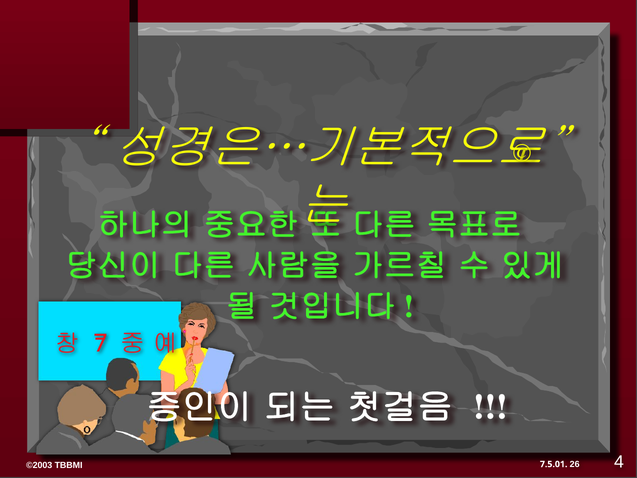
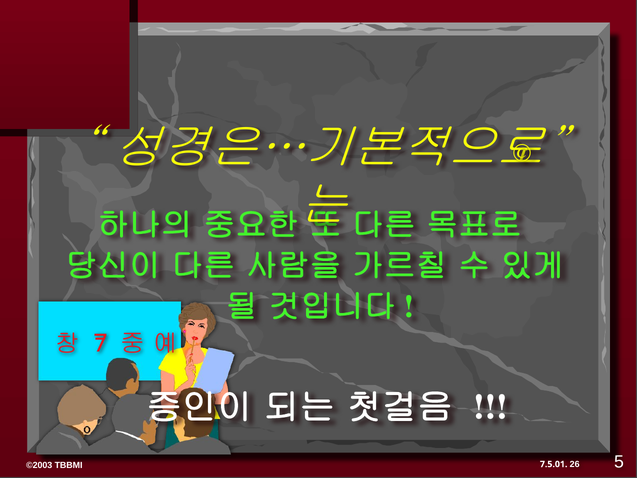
4: 4 -> 5
